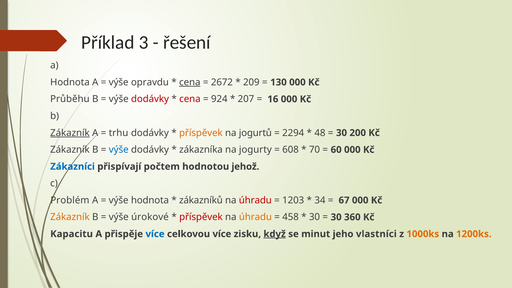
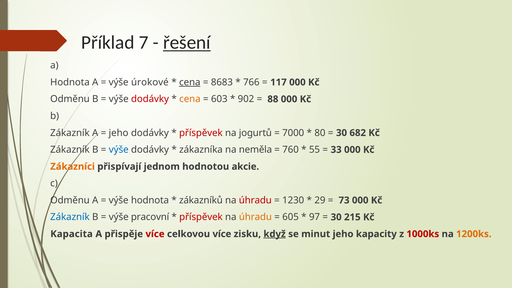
3: 3 -> 7
řešení underline: none -> present
opravdu: opravdu -> úrokové
2672: 2672 -> 8683
209: 209 -> 766
130: 130 -> 117
Průběhu at (70, 99): Průběhu -> Odměnu
cena at (190, 99) colour: red -> orange
924: 924 -> 603
207: 207 -> 902
16: 16 -> 88
Zákazník at (70, 133) underline: present -> none
trhu at (119, 133): trhu -> jeho
příspěvek at (201, 133) colour: orange -> red
2294: 2294 -> 7000
48: 48 -> 80
200: 200 -> 682
jogurty: jogurty -> neměla
608: 608 -> 760
70: 70 -> 55
60: 60 -> 33
Zákazníci colour: blue -> orange
počtem: počtem -> jednom
jehož: jehož -> akcie
Problém at (70, 200): Problém -> Odměnu
1203: 1203 -> 1230
34: 34 -> 29
67: 67 -> 73
Zákazník at (70, 217) colour: orange -> blue
úrokové: úrokové -> pracovní
458: 458 -> 605
30 at (315, 217): 30 -> 97
360: 360 -> 215
Kapacitu: Kapacitu -> Kapacita
více at (155, 234) colour: blue -> red
vlastníci: vlastníci -> kapacity
1000ks colour: orange -> red
